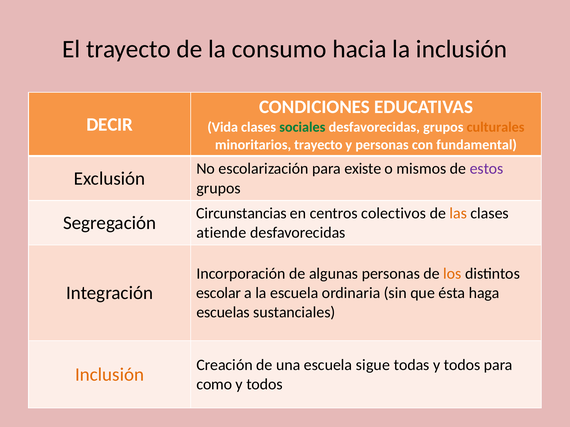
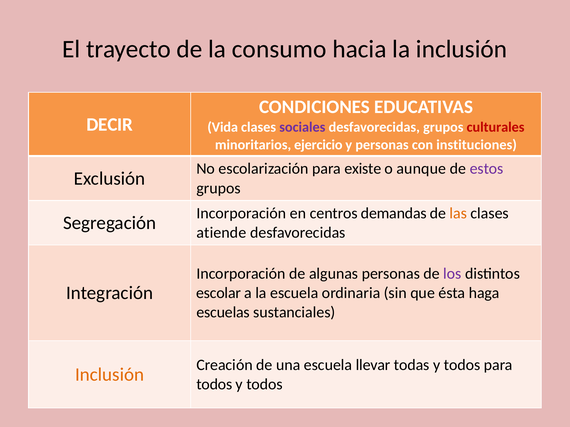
sociales colour: green -> purple
culturales colour: orange -> red
minoritarios trayecto: trayecto -> ejercicio
fundamental: fundamental -> instituciones
mismos: mismos -> aunque
Circunstancias at (241, 213): Circunstancias -> Incorporación
colectivos: colectivos -> demandas
los colour: orange -> purple
sigue: sigue -> llevar
como at (214, 385): como -> todos
